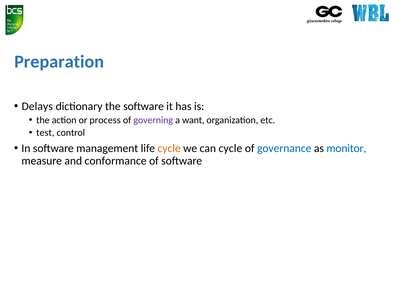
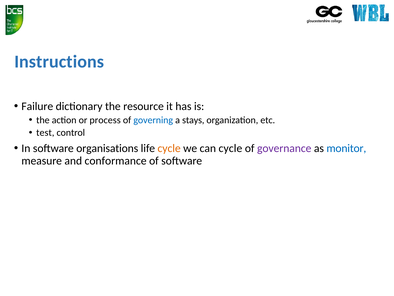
Preparation: Preparation -> Instructions
Delays: Delays -> Failure
the software: software -> resource
governing colour: purple -> blue
want: want -> stays
management: management -> organisations
governance colour: blue -> purple
